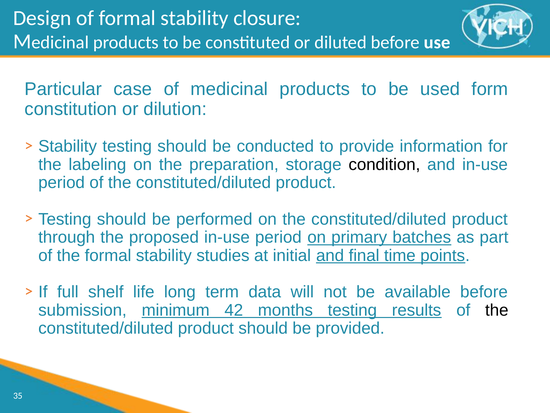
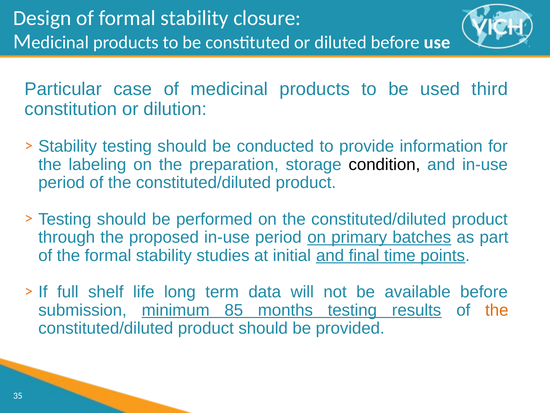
form: form -> third
42: 42 -> 85
the at (497, 310) colour: black -> orange
